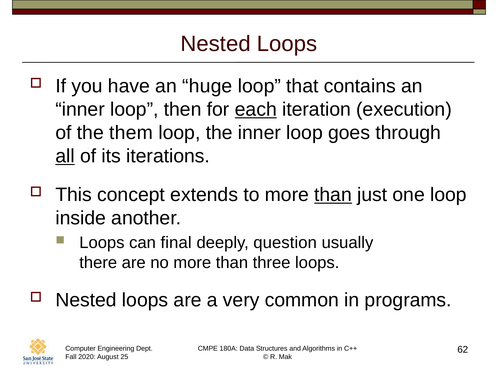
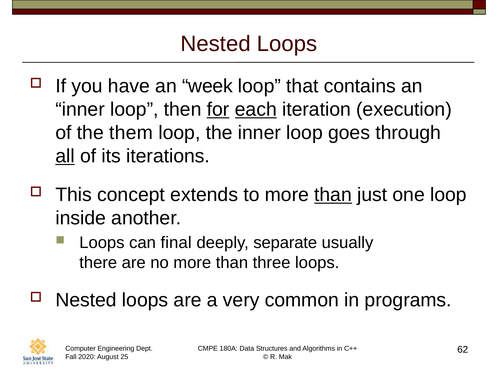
huge: huge -> week
for underline: none -> present
question: question -> separate
